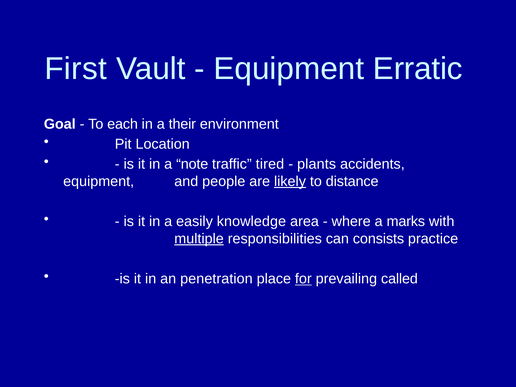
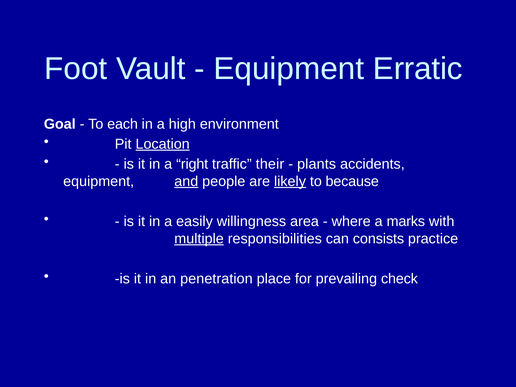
First: First -> Foot
their: their -> high
Location underline: none -> present
note: note -> right
tired: tired -> their
and underline: none -> present
distance: distance -> because
knowledge: knowledge -> willingness
for underline: present -> none
called: called -> check
